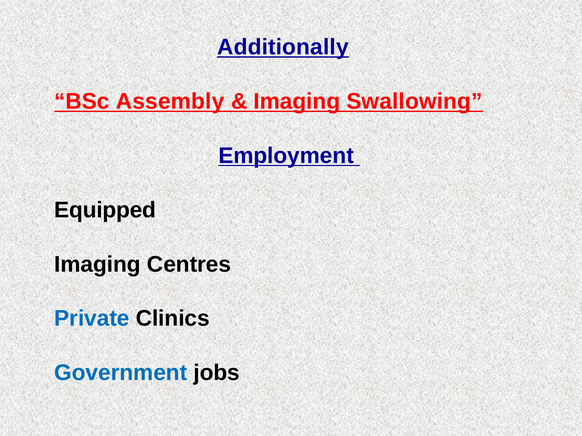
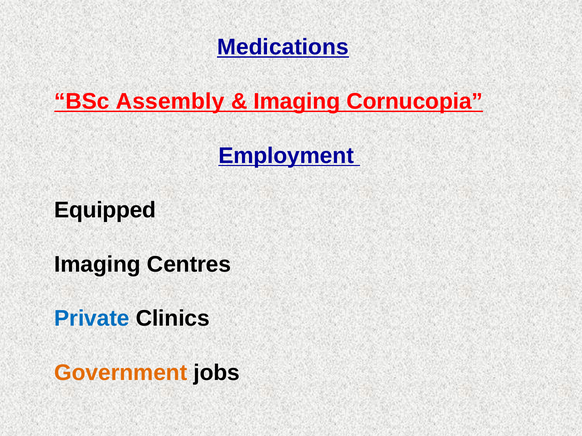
Additionally: Additionally -> Medications
Swallowing: Swallowing -> Cornucopia
Government colour: blue -> orange
